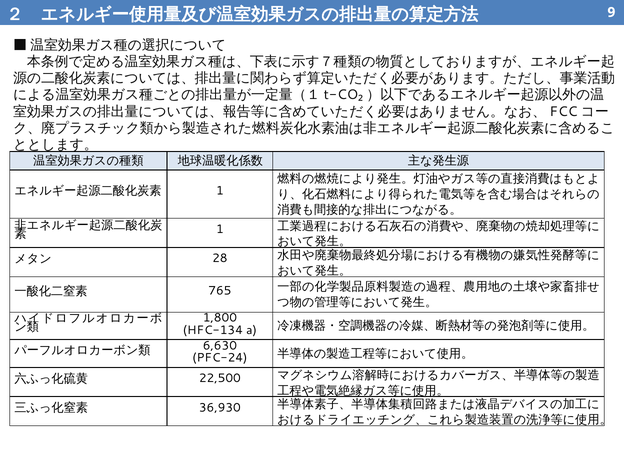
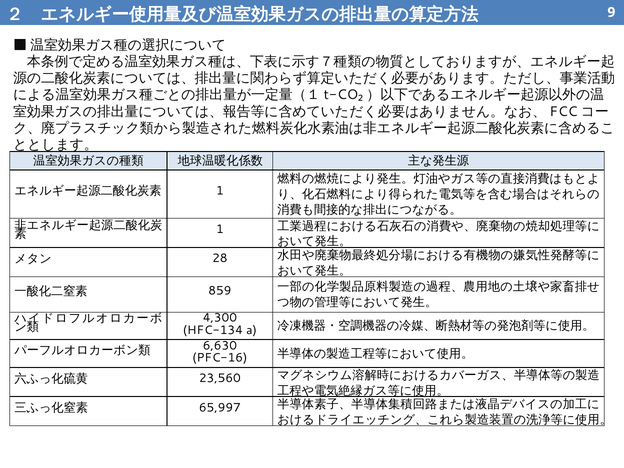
765: 765 -> 859
1,800: 1,800 -> 4,300
PFC-24: PFC-24 -> PFC-16
22,500: 22,500 -> 23,560
36,930: 36,930 -> 65,997
